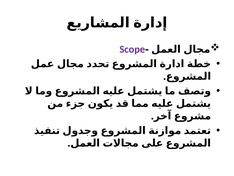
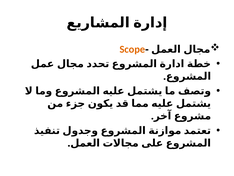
Scope colour: purple -> orange
